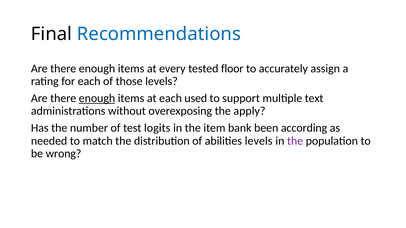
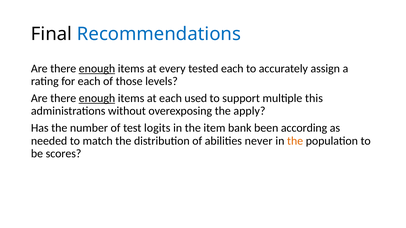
enough at (97, 69) underline: none -> present
tested floor: floor -> each
text: text -> this
abilities levels: levels -> never
the at (295, 141) colour: purple -> orange
wrong: wrong -> scores
